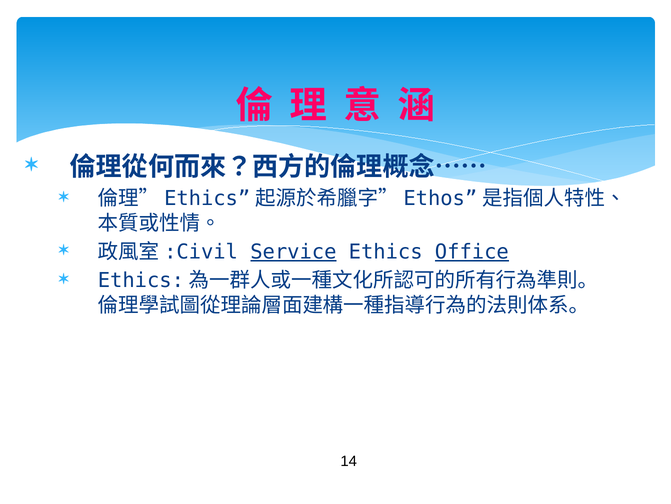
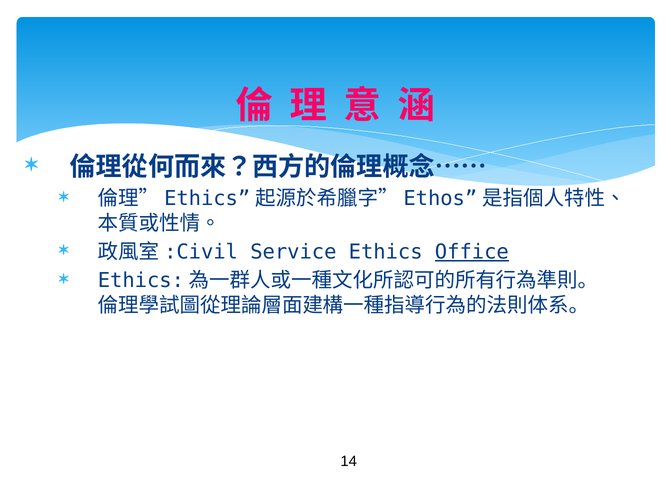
Service underline: present -> none
